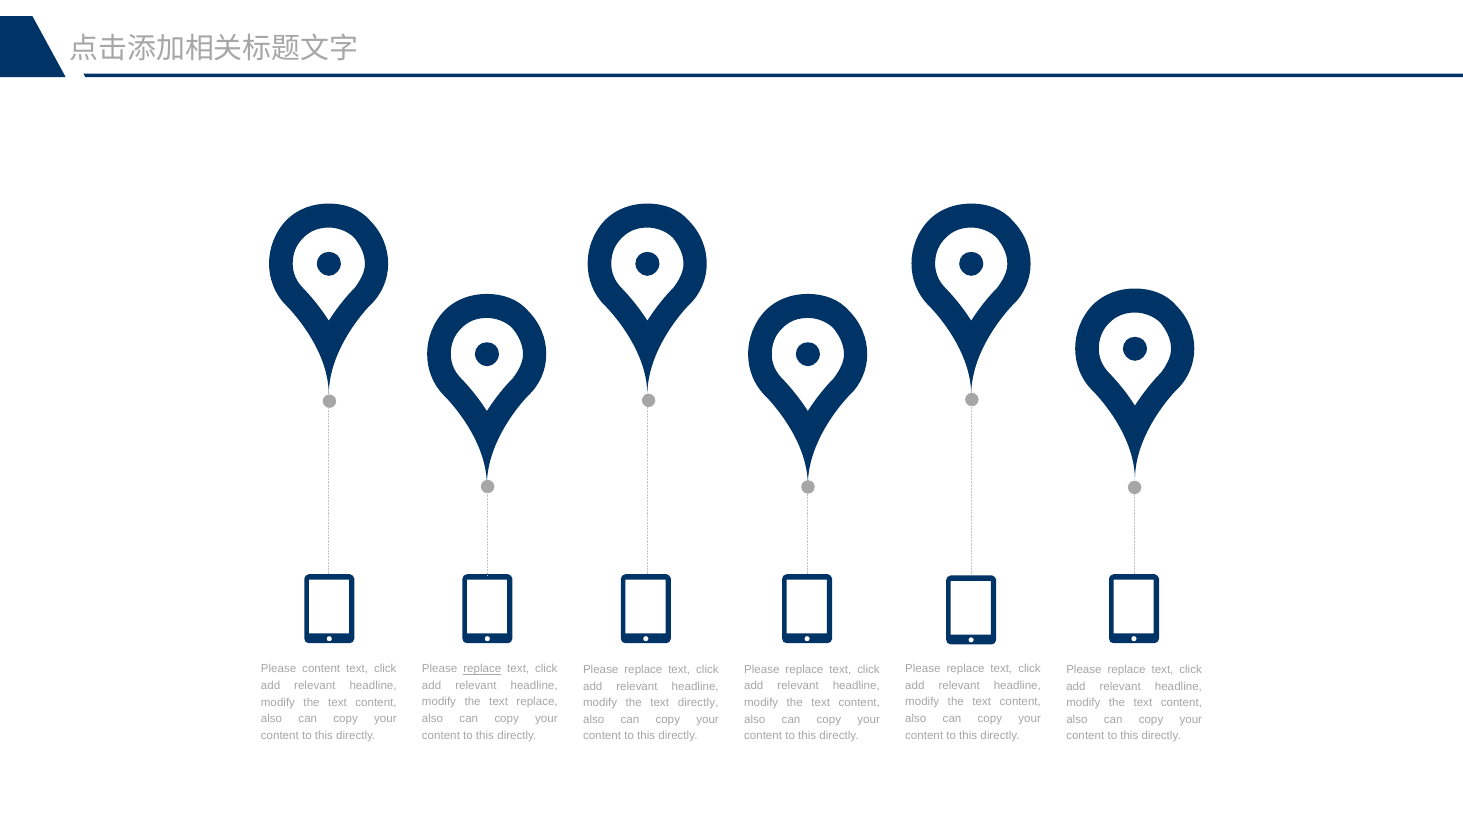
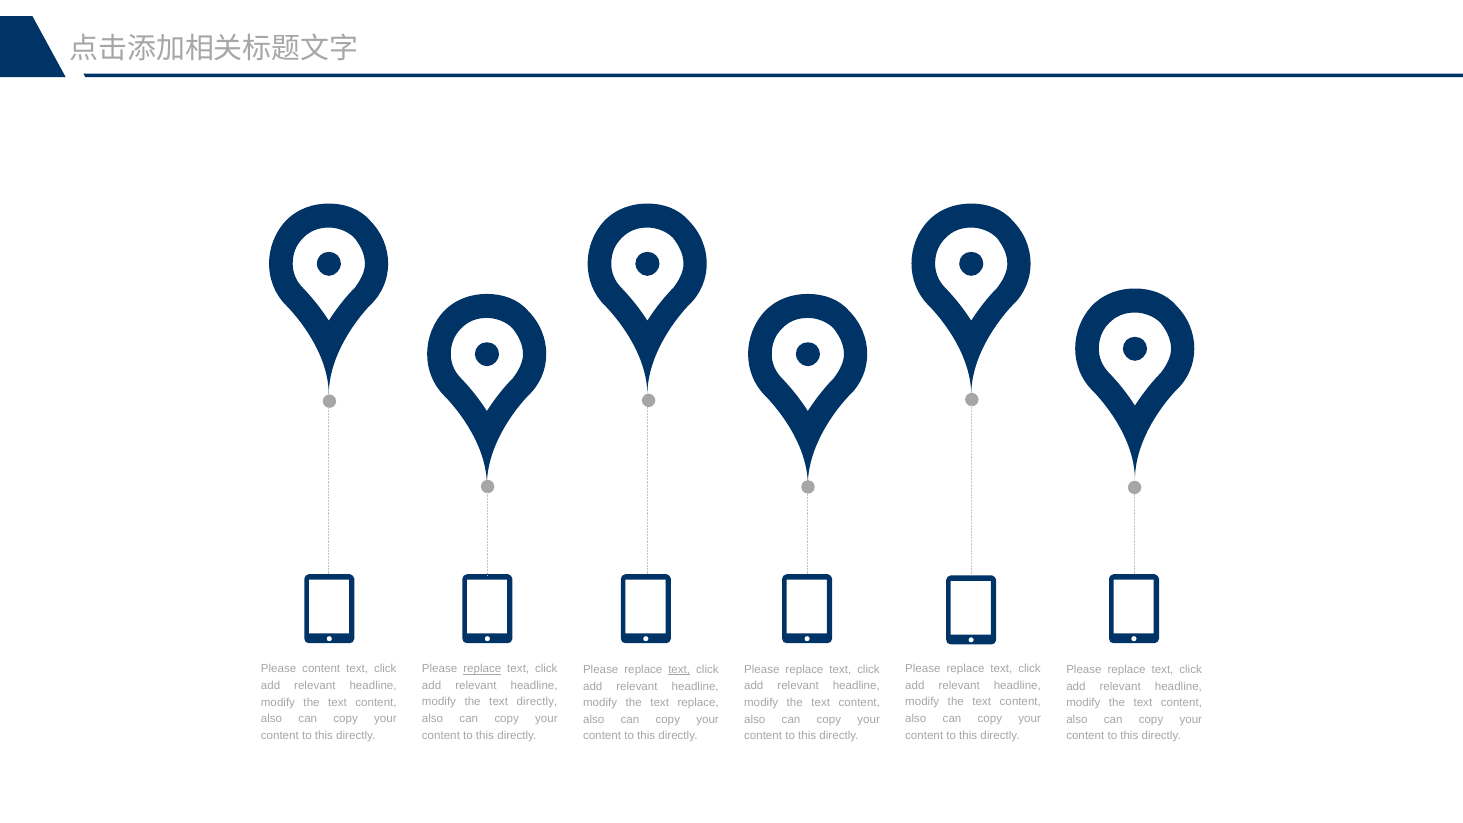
text at (679, 670) underline: none -> present
text replace: replace -> directly
text directly: directly -> replace
